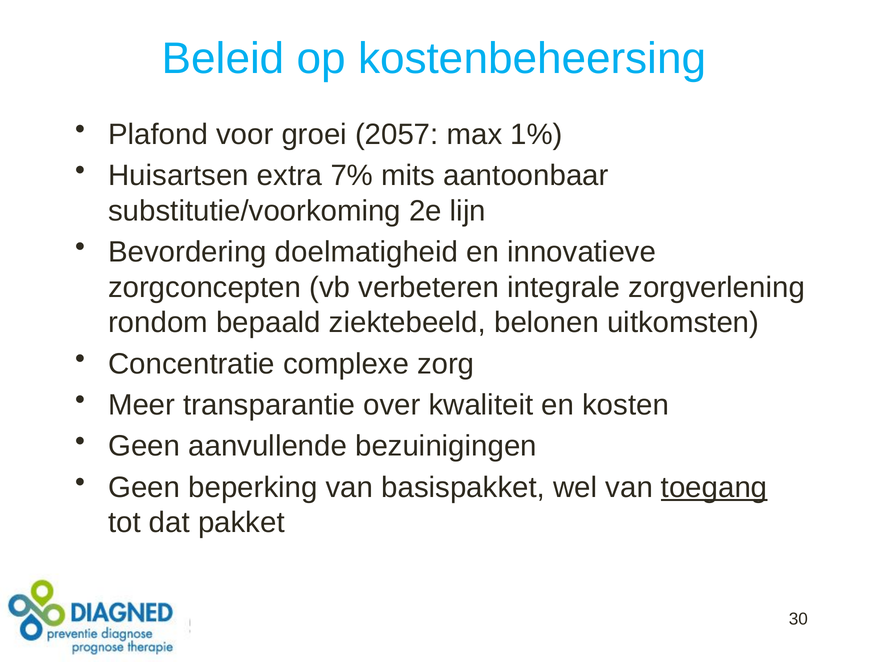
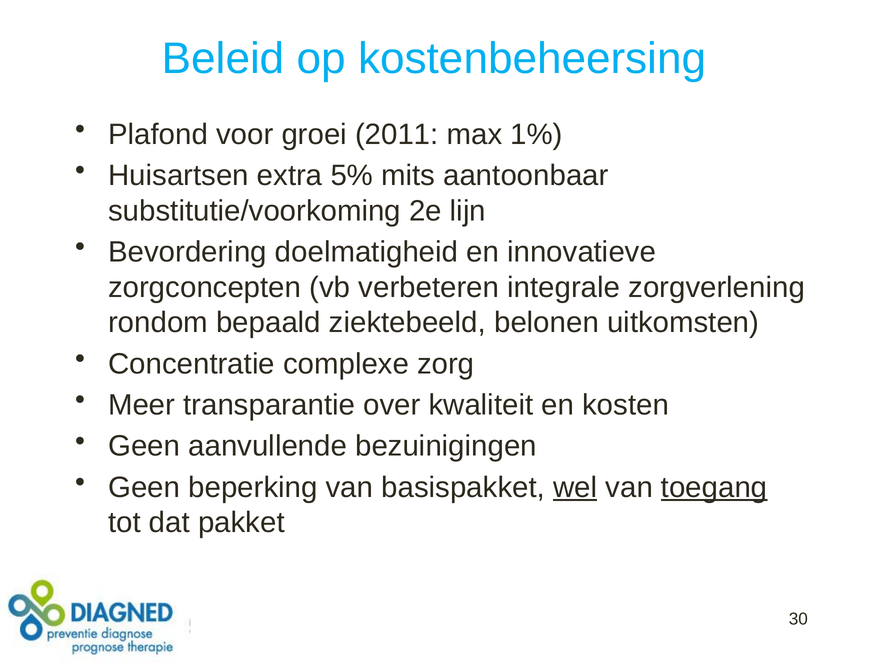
2057: 2057 -> 2011
7%: 7% -> 5%
wel underline: none -> present
